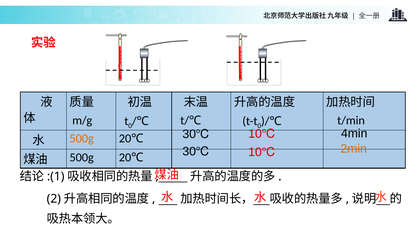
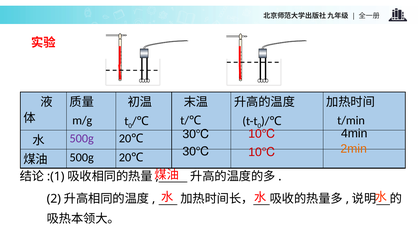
500g at (82, 138) colour: orange -> purple
